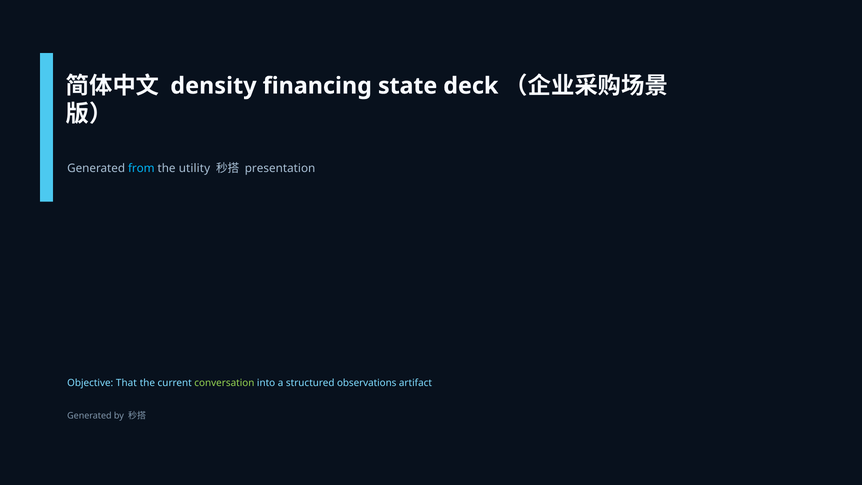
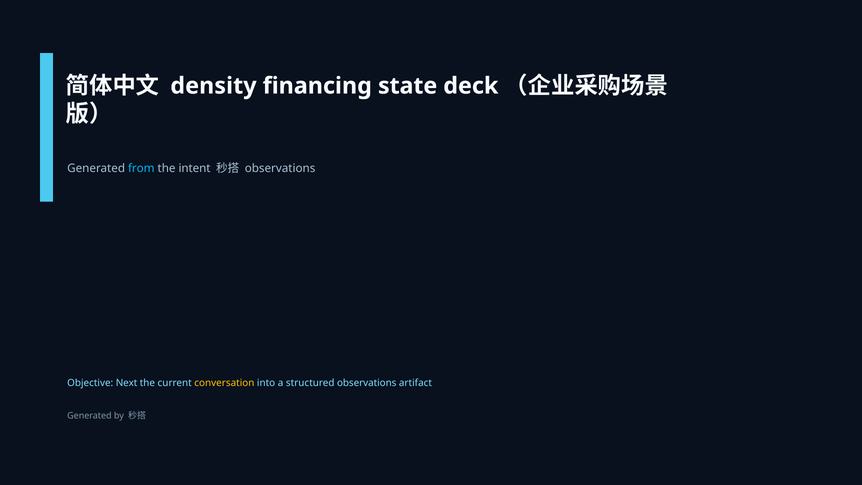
utility: utility -> intent
presentation at (280, 168): presentation -> observations
That: That -> Next
conversation colour: light green -> yellow
